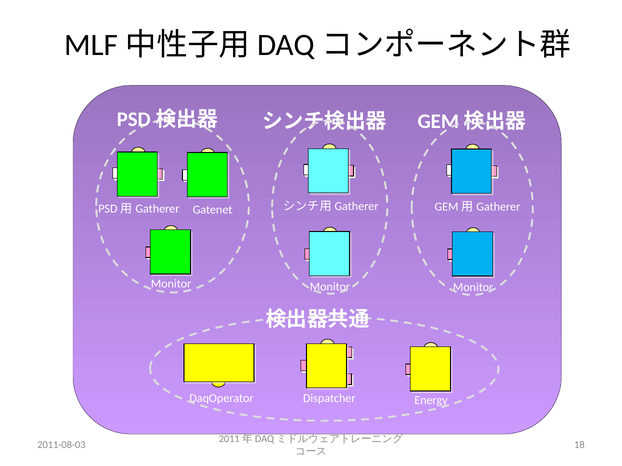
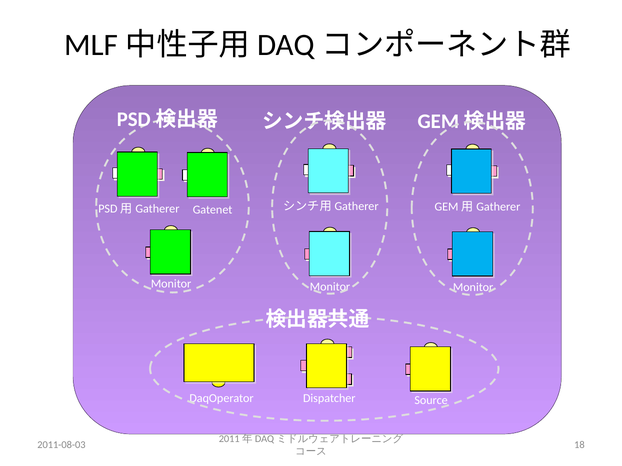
Energy: Energy -> Source
